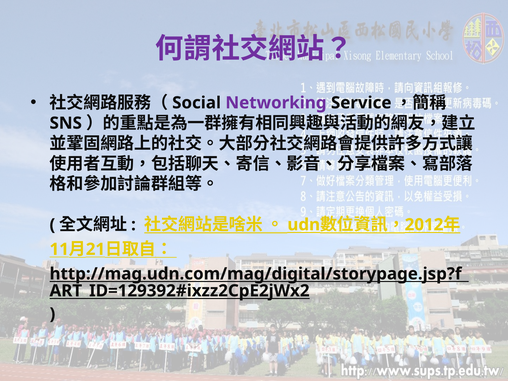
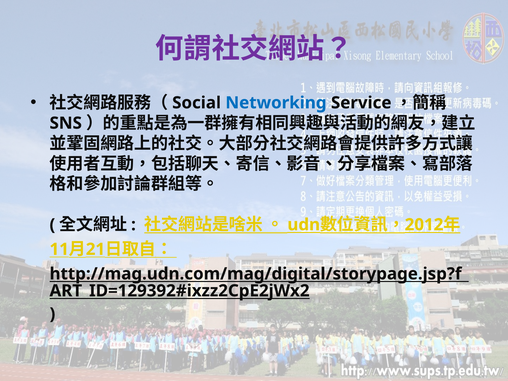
Networking colour: purple -> blue
